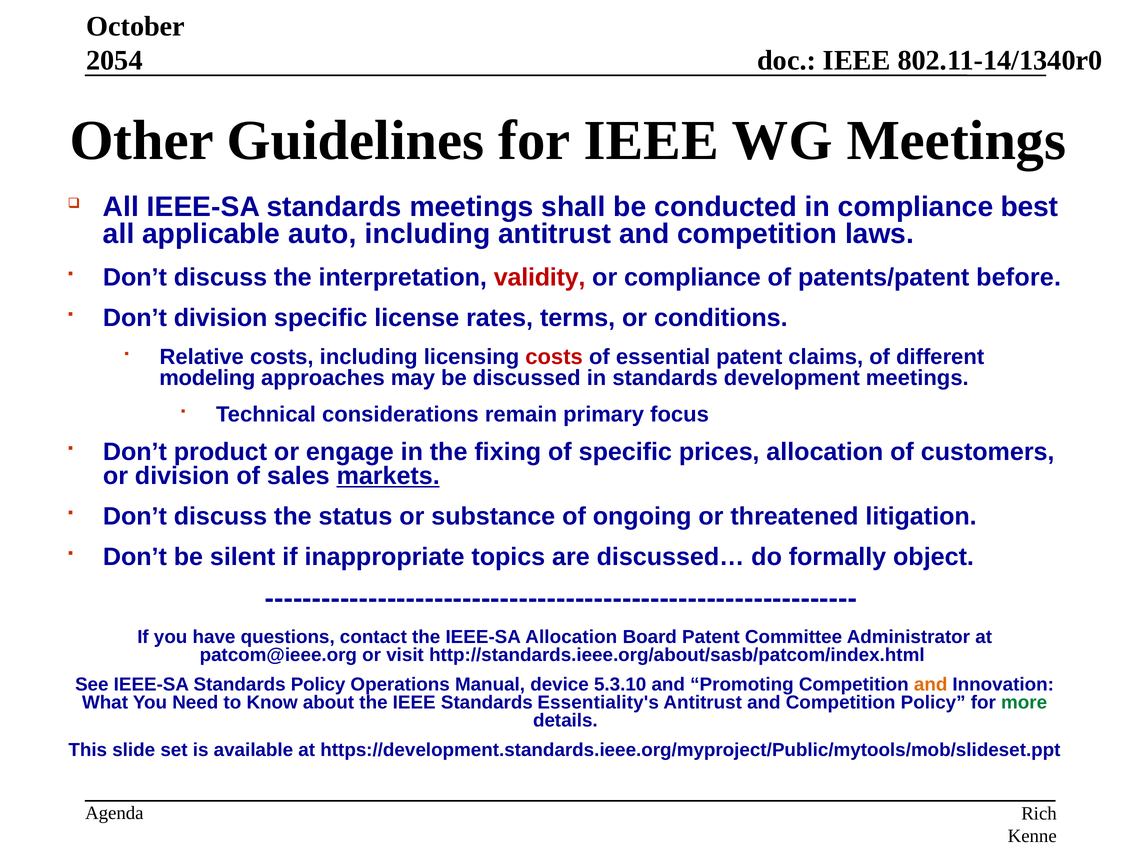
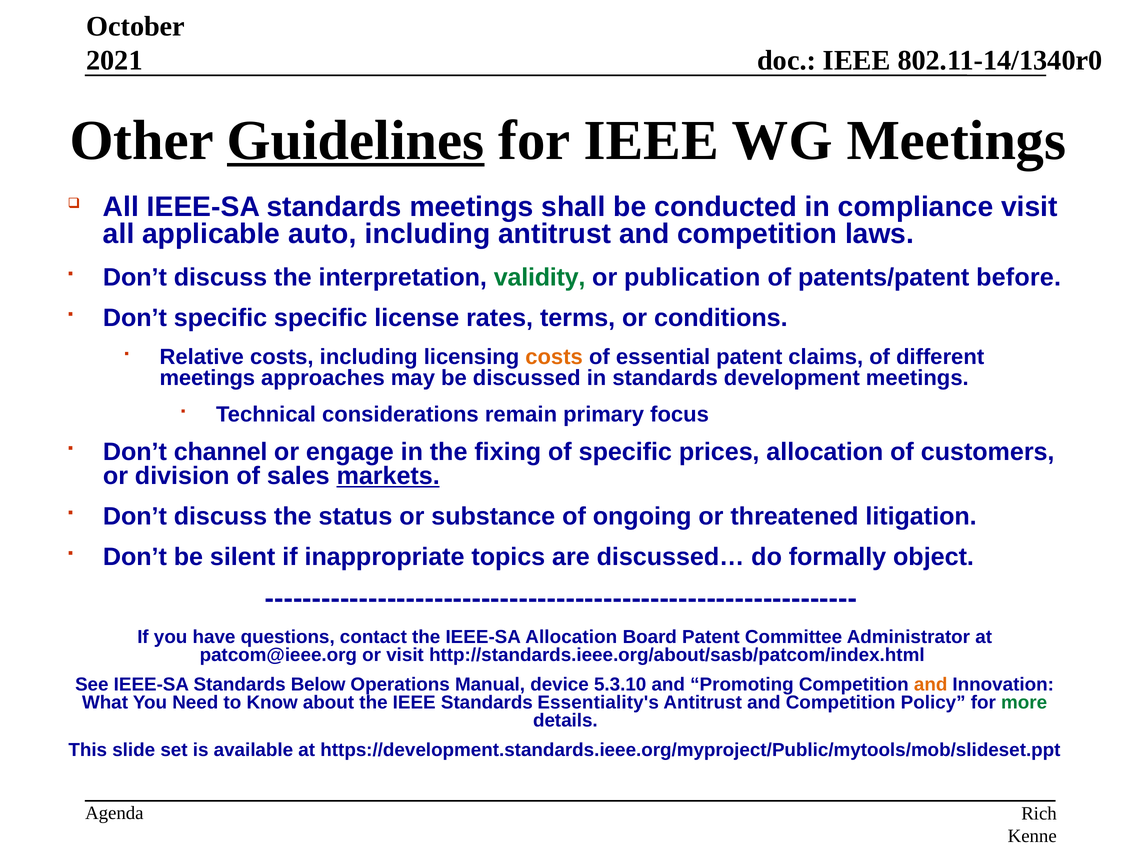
2054: 2054 -> 2021
Guidelines underline: none -> present
compliance best: best -> visit
validity colour: red -> green
or compliance: compliance -> publication
Don’t division: division -> specific
costs at (554, 357) colour: red -> orange
modeling at (207, 378): modeling -> meetings
product: product -> channel
Standards Policy: Policy -> Below
